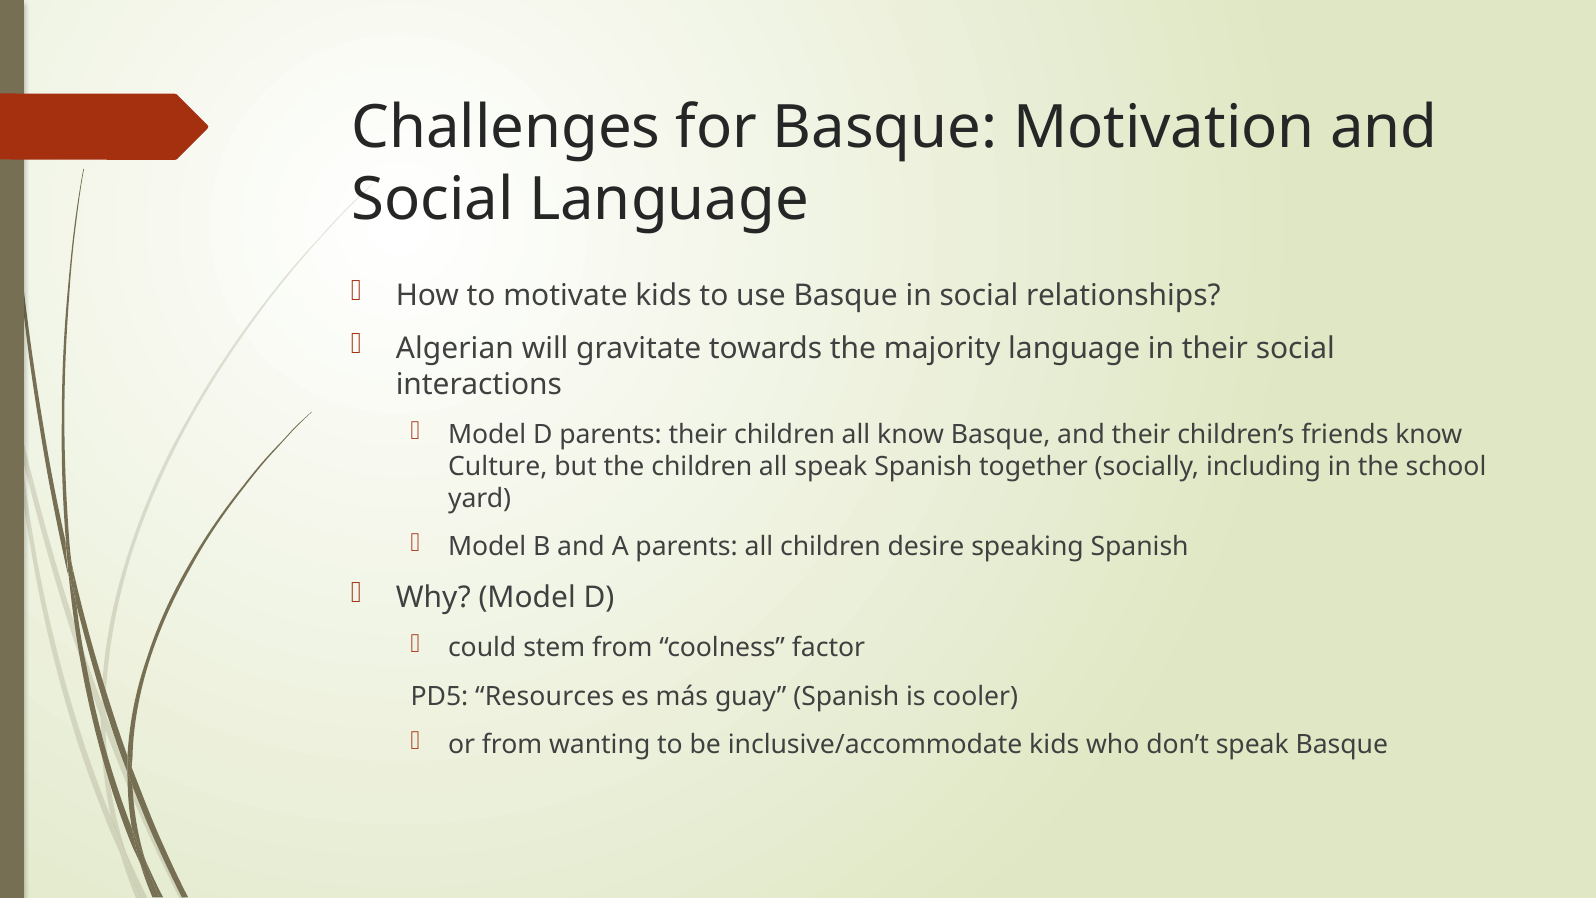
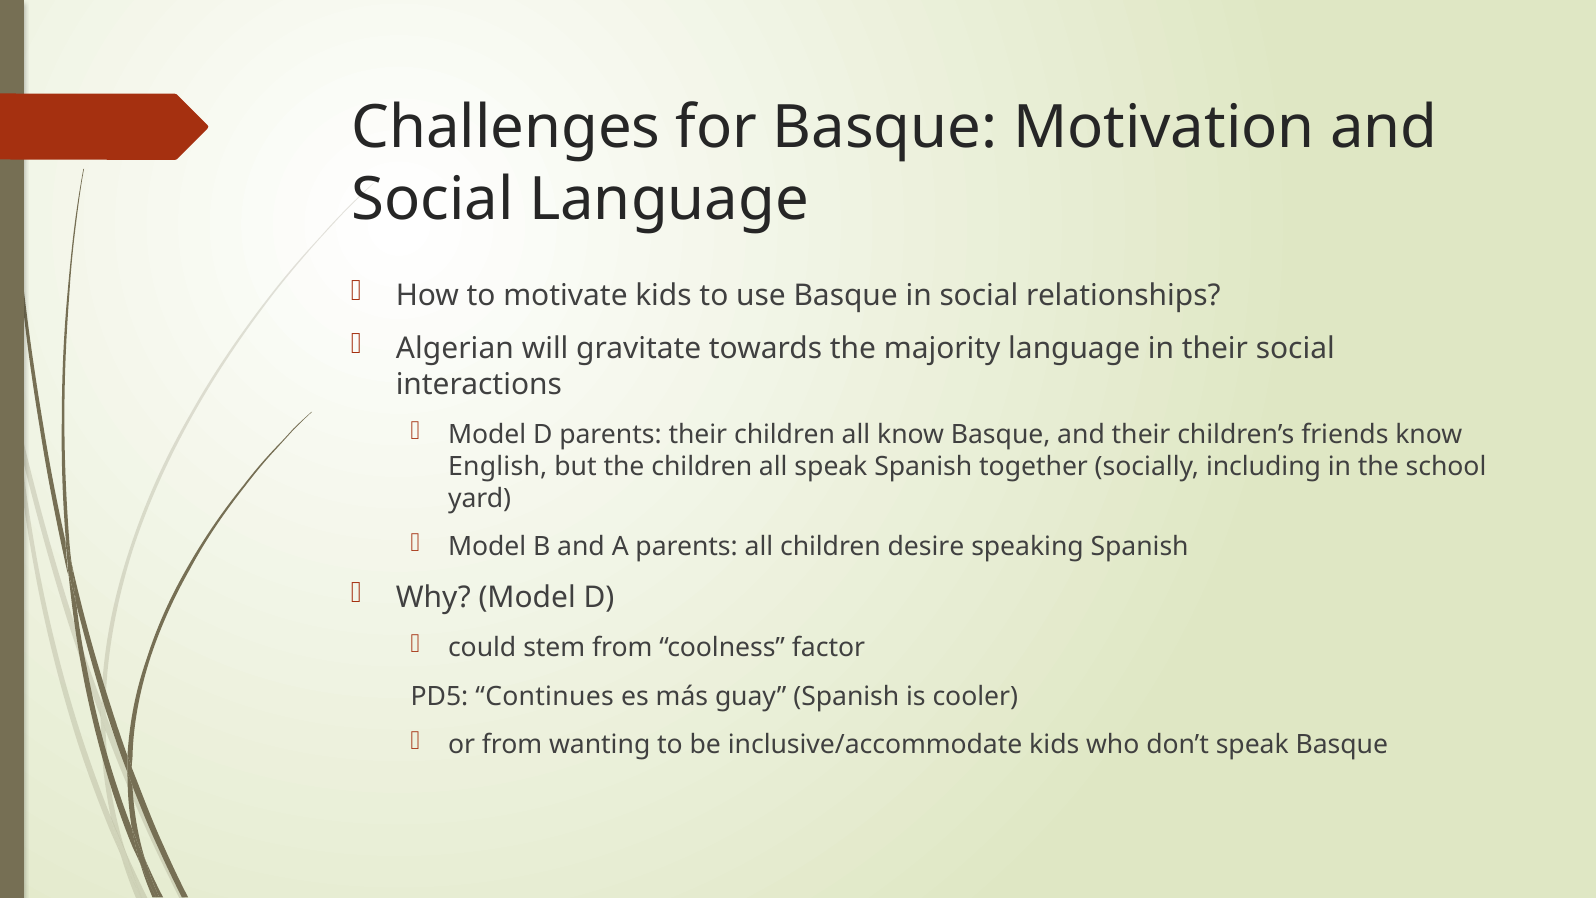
Culture: Culture -> English
Resources: Resources -> Continues
